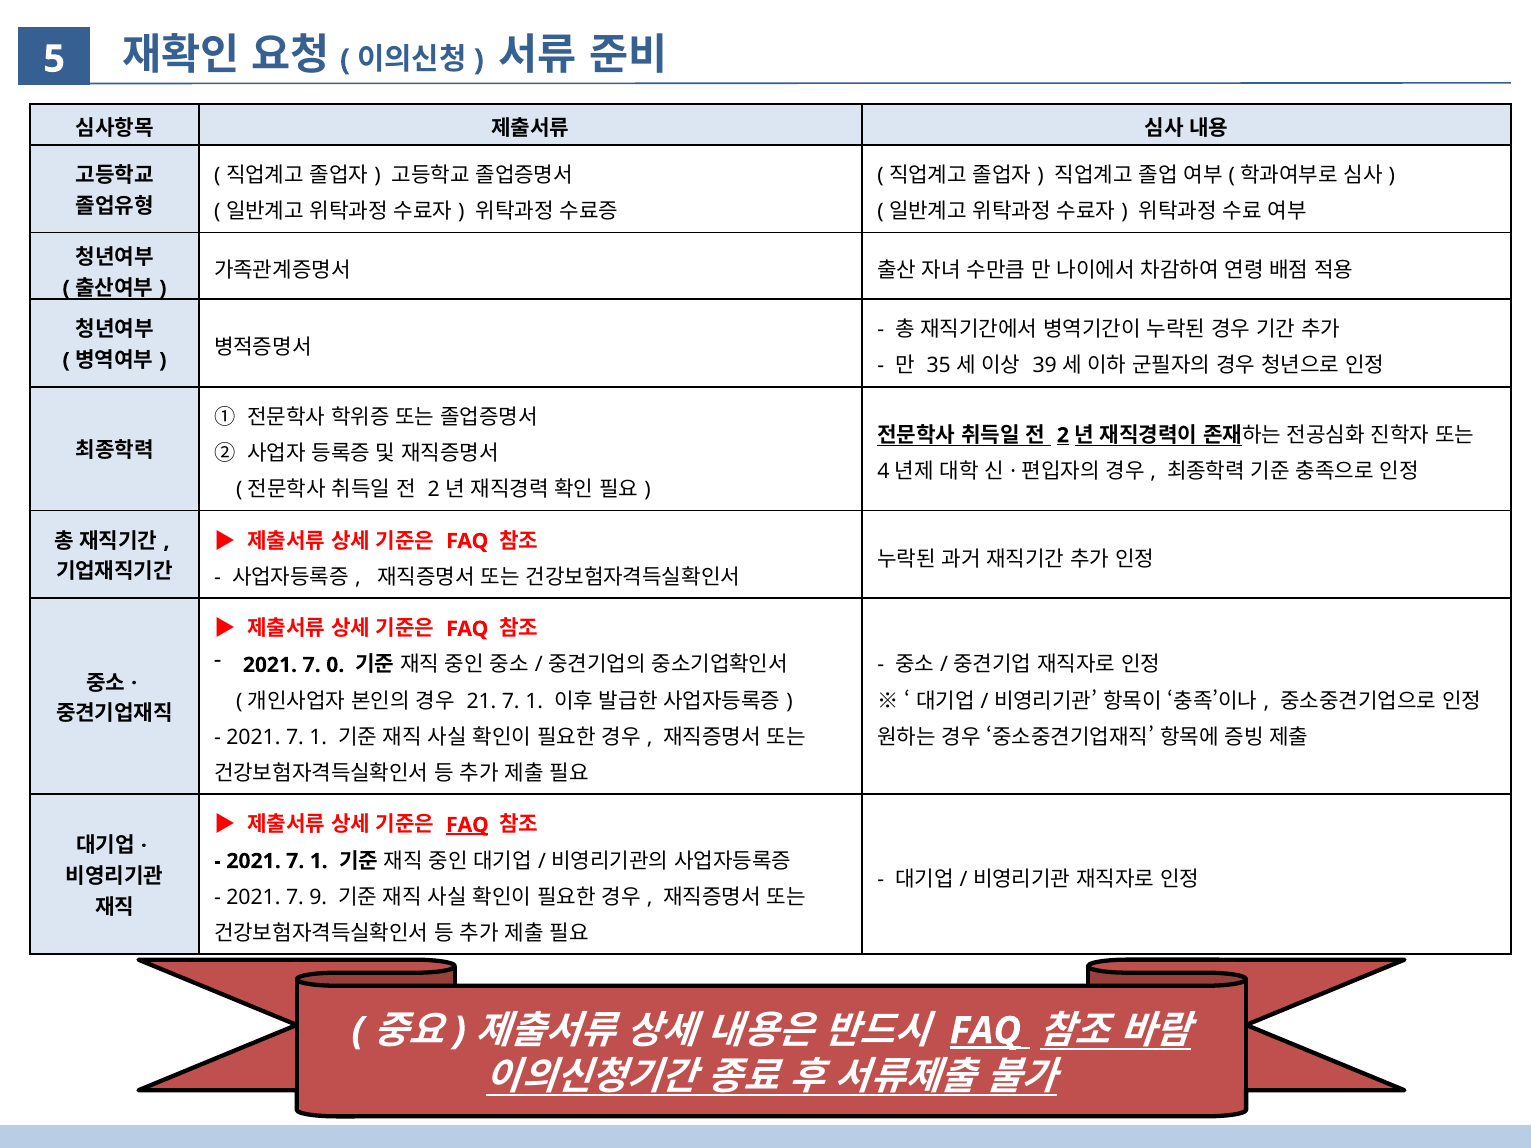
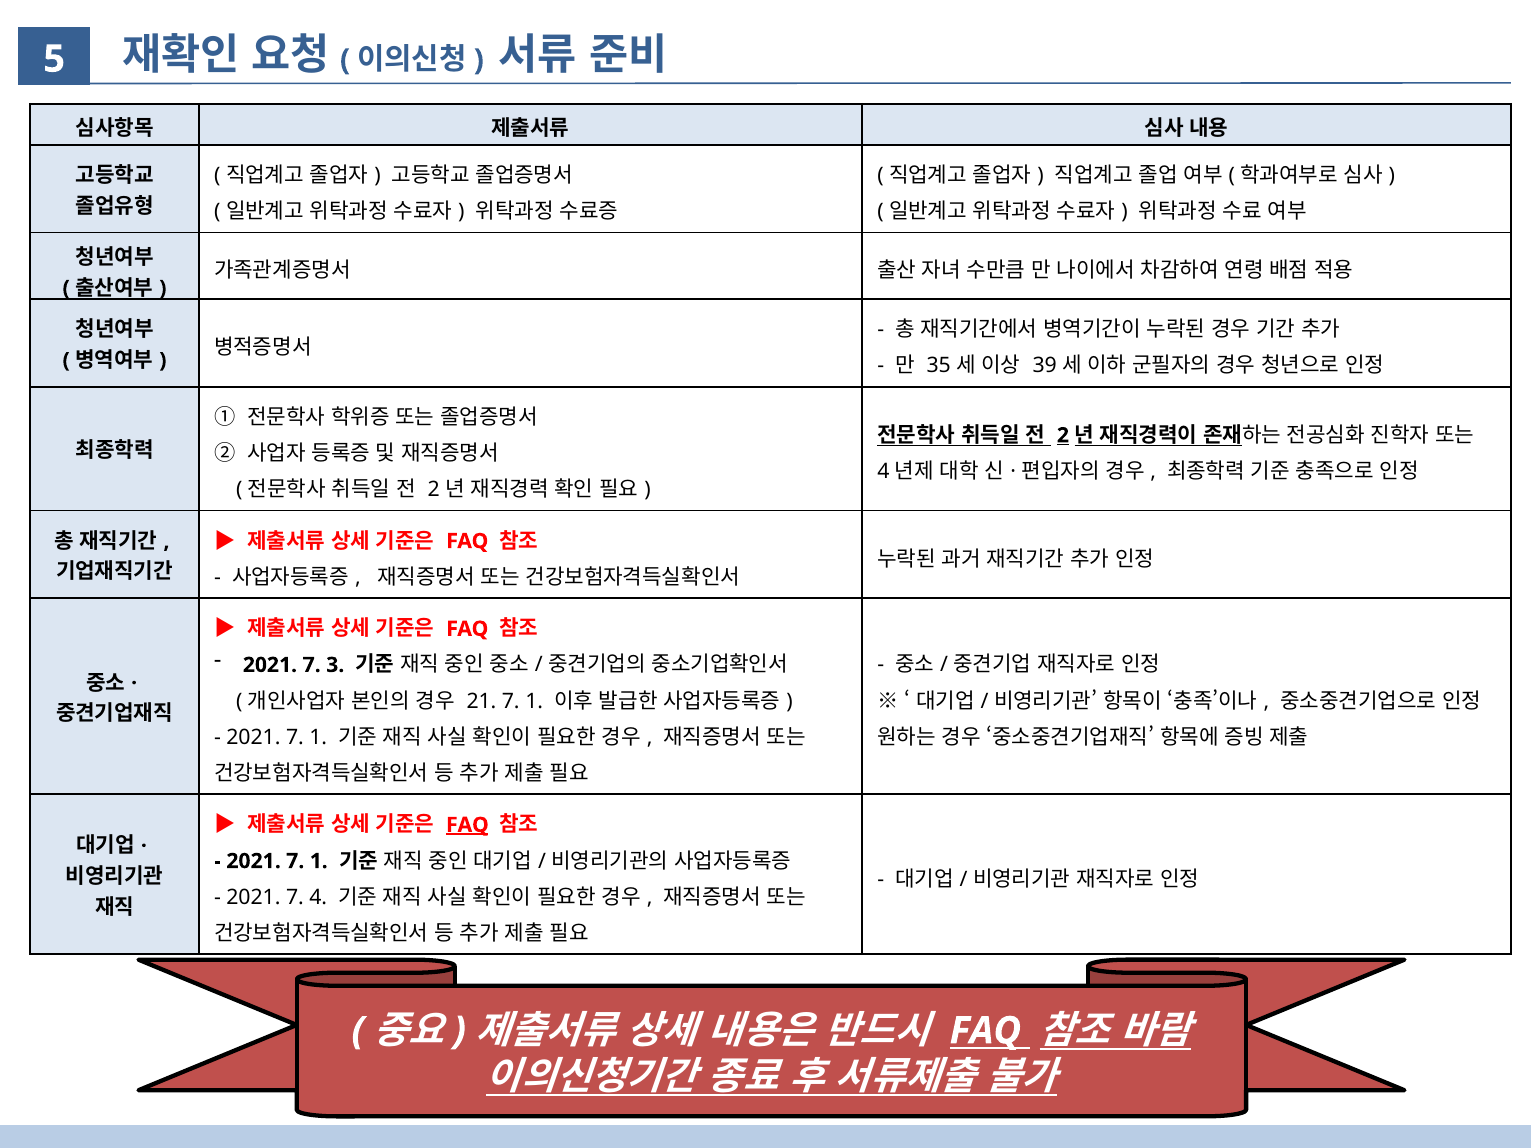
0: 0 -> 3
7 9: 9 -> 4
FAQ at (985, 1031) underline: present -> none
